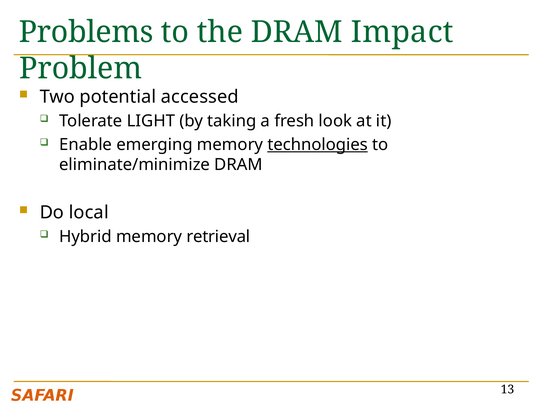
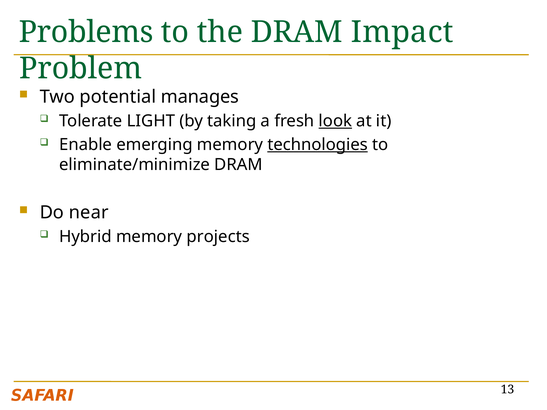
accessed: accessed -> manages
look underline: none -> present
local: local -> near
retrieval: retrieval -> projects
